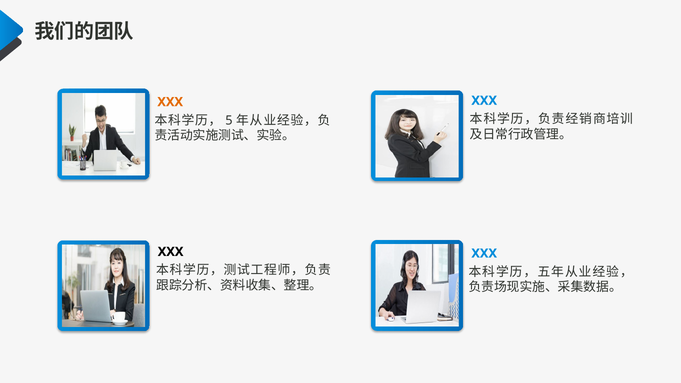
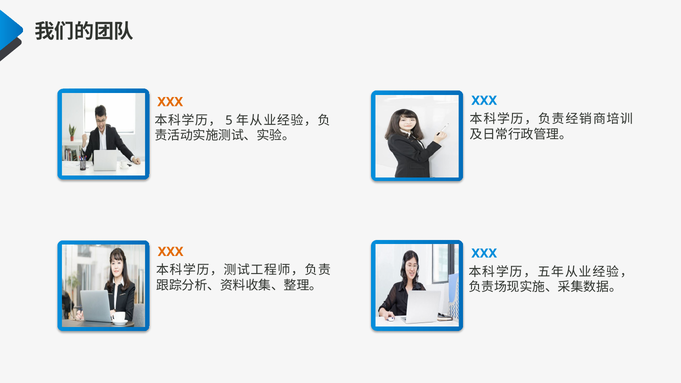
XXX at (171, 252) colour: black -> orange
